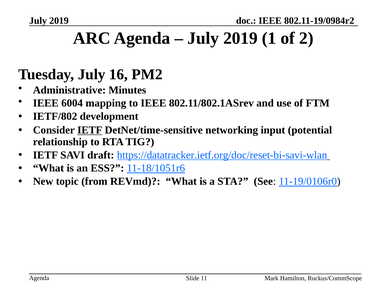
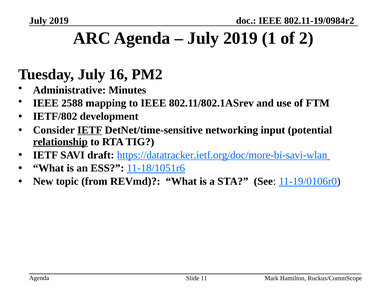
6004: 6004 -> 2588
relationship underline: none -> present
https://datatracker.ietf.org/doc/reset-bi-savi-wlan: https://datatracker.ietf.org/doc/reset-bi-savi-wlan -> https://datatracker.ietf.org/doc/more-bi-savi-wlan
